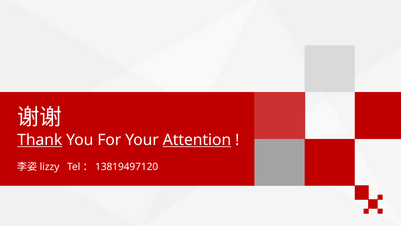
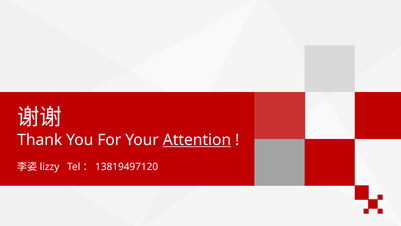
Thank underline: present -> none
